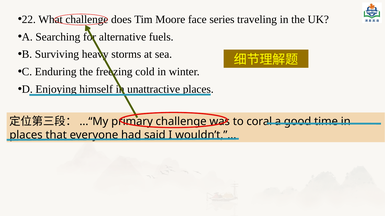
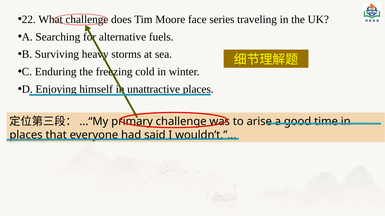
coral: coral -> arise
